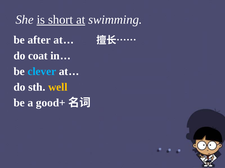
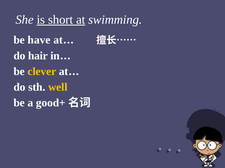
after: after -> have
coat: coat -> hair
clever colour: light blue -> yellow
